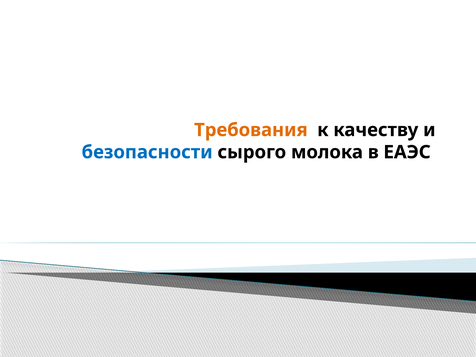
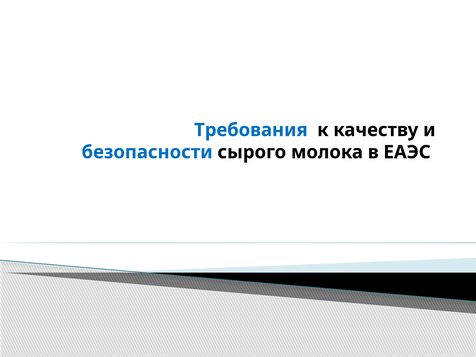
Требования colour: orange -> blue
